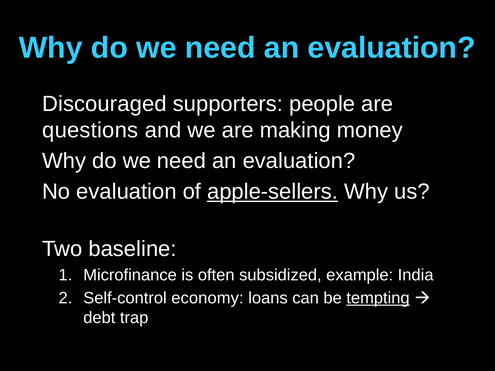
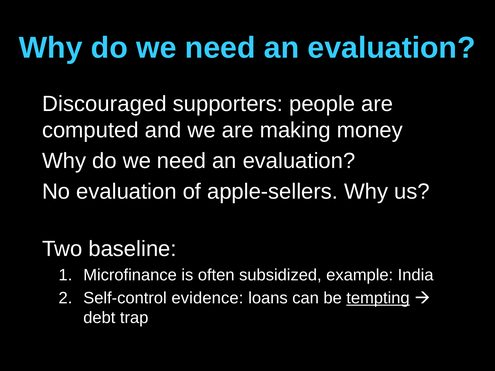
questions: questions -> computed
apple-sellers underline: present -> none
economy: economy -> evidence
